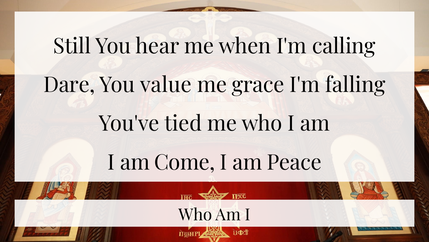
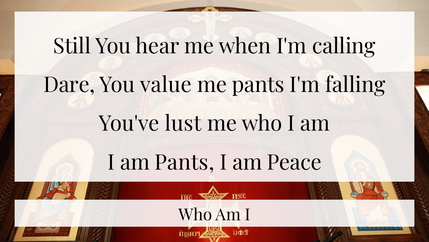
me grace: grace -> pants
tied: tied -> lust
am Come: Come -> Pants
